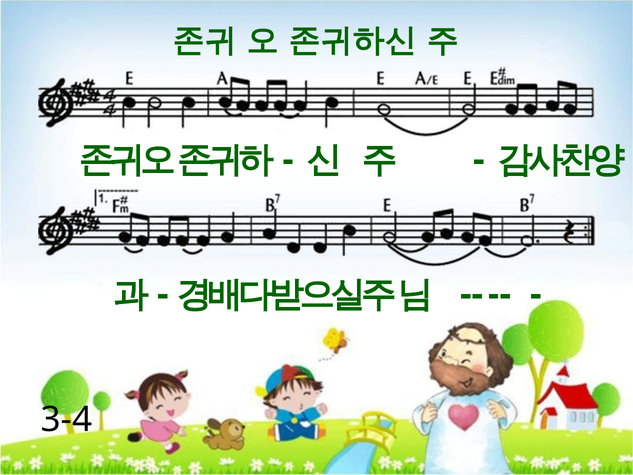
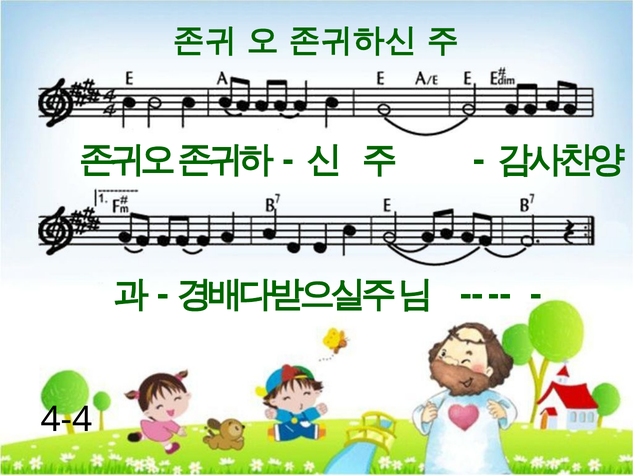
3-4: 3-4 -> 4-4
